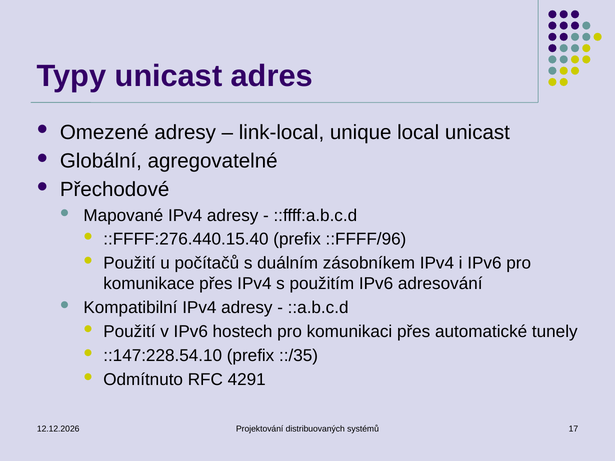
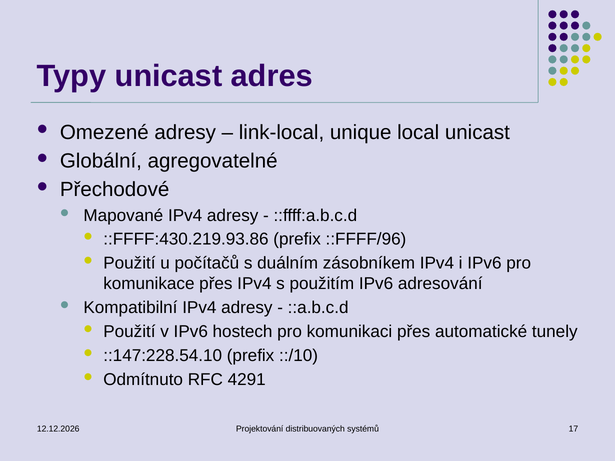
::FFFF:276.440.15.40: ::FFFF:276.440.15.40 -> ::FFFF:430.219.93.86
::/35: ::/35 -> ::/10
